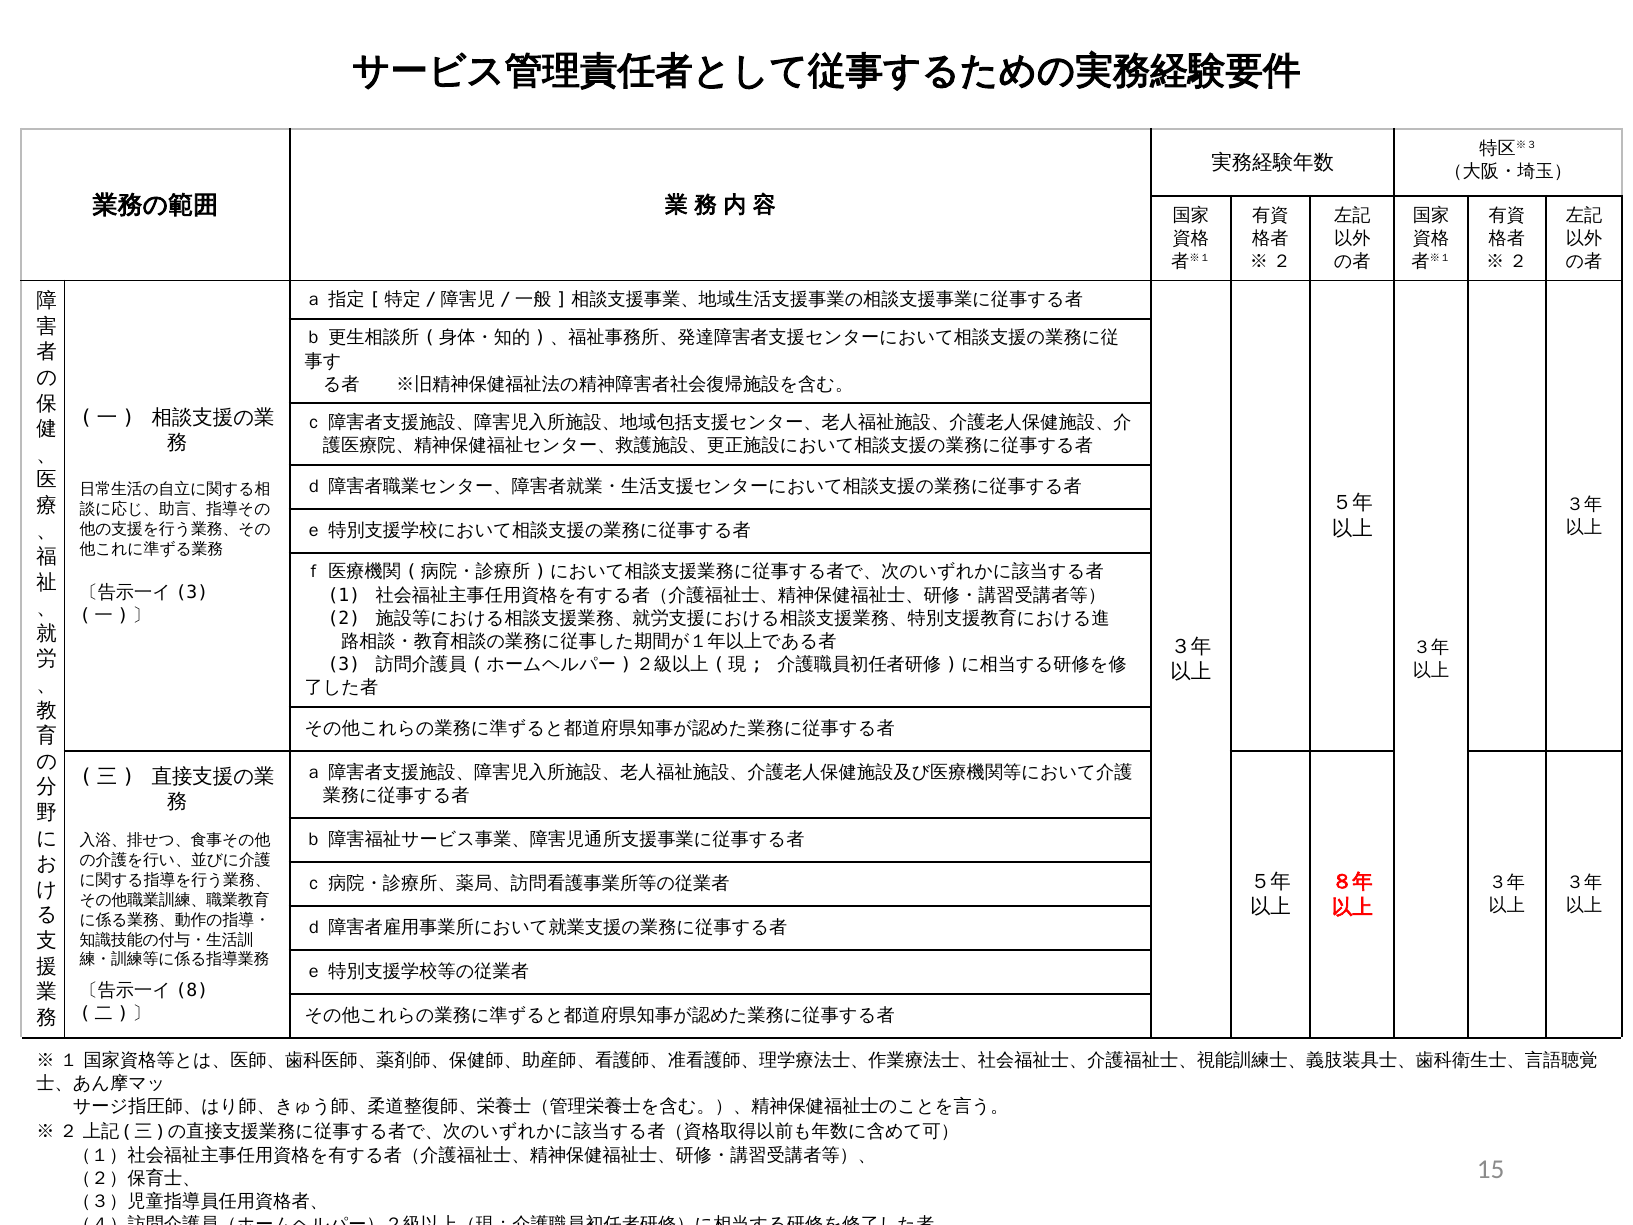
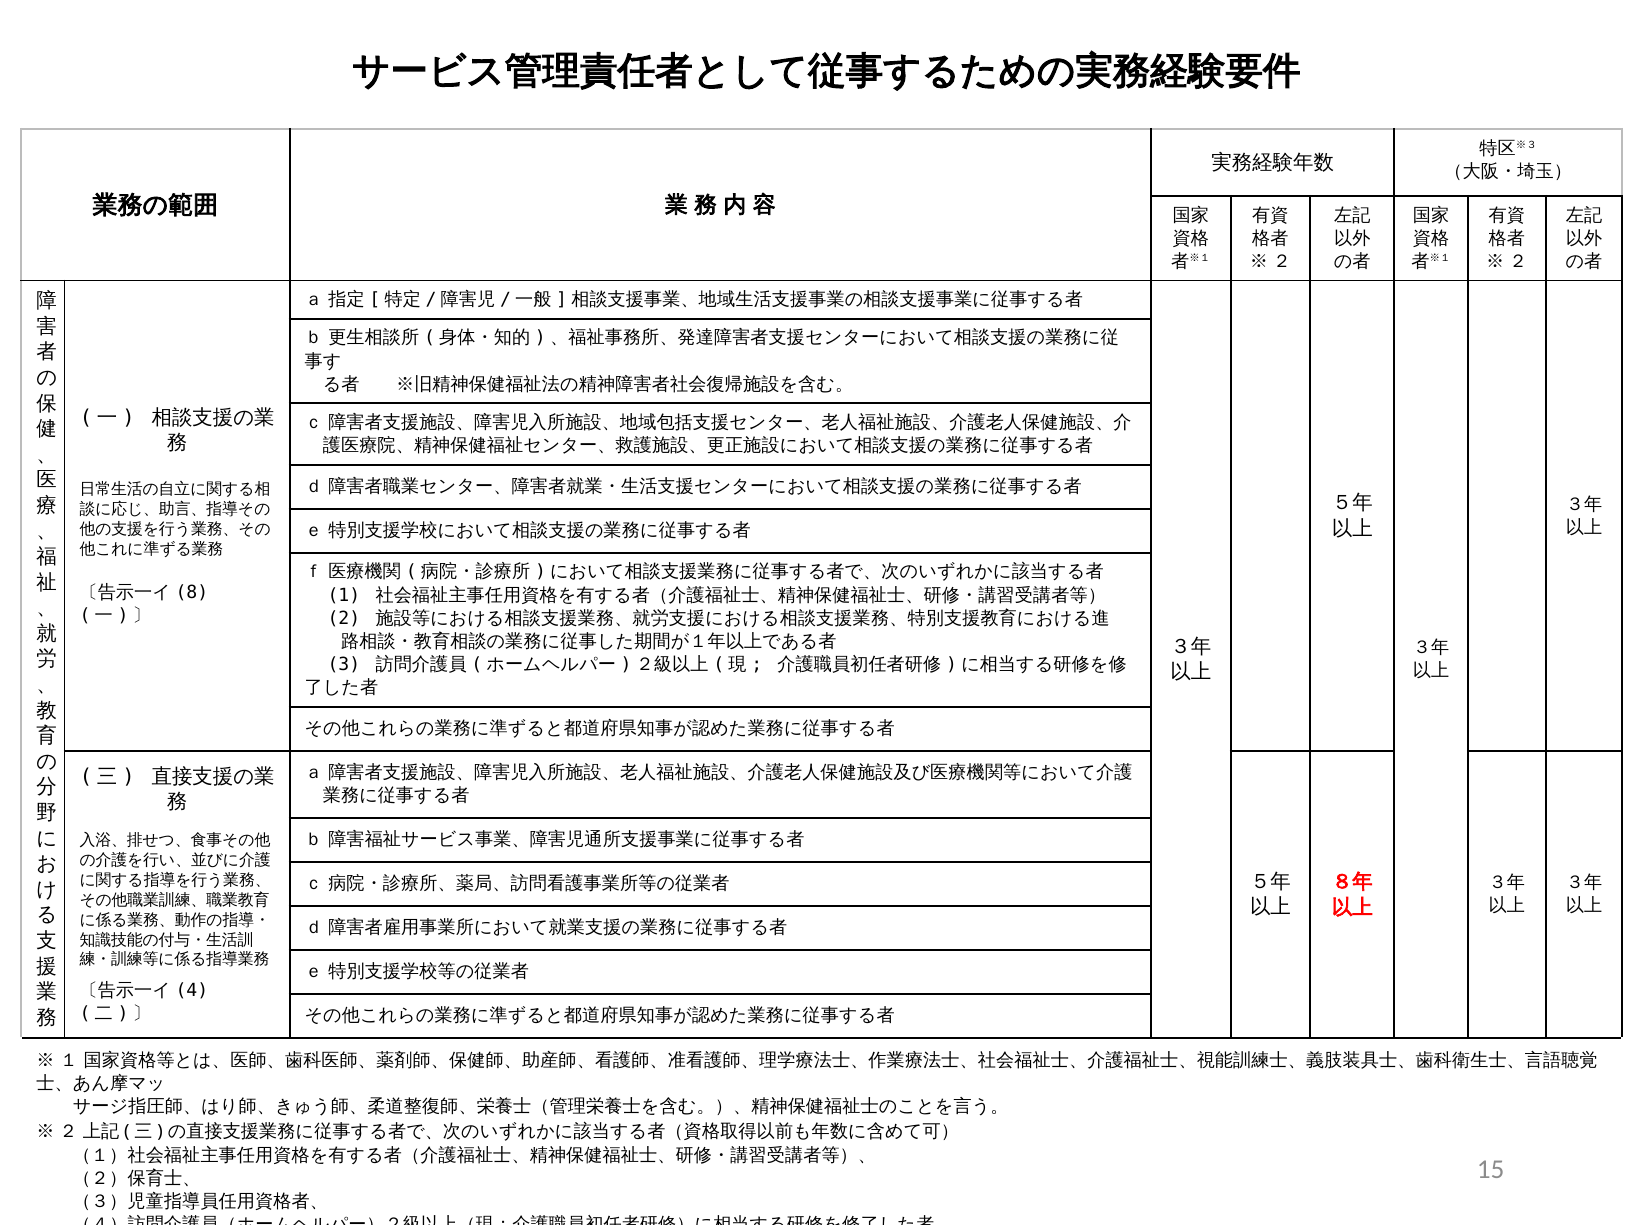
3 at (192, 592): 3 -> 8
8: 8 -> 4
